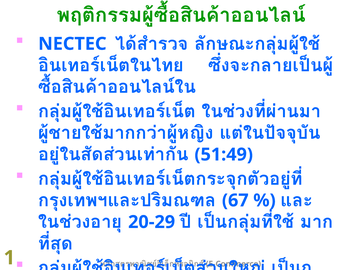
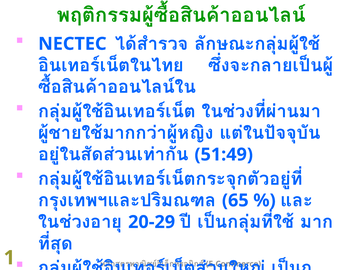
67: 67 -> 65
